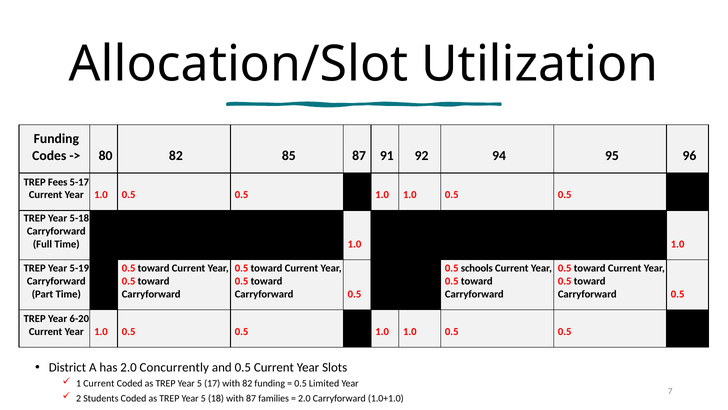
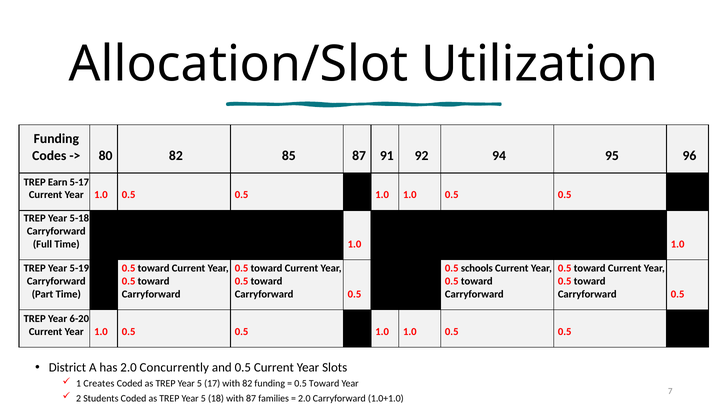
Fees: Fees -> Earn
1 Current: Current -> Creates
Limited at (324, 383): Limited -> Toward
